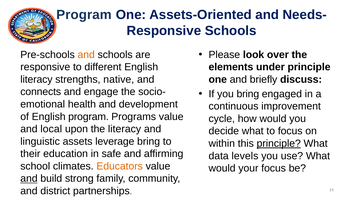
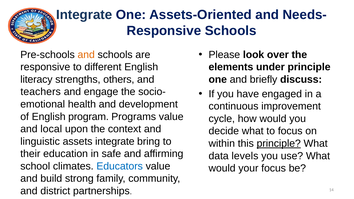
Program at (84, 15): Program -> Integrate
native: native -> others
connects: connects -> teachers
you bring: bring -> have
the literacy: literacy -> context
assets leverage: leverage -> integrate
Educators colour: orange -> blue
and at (29, 179) underline: present -> none
